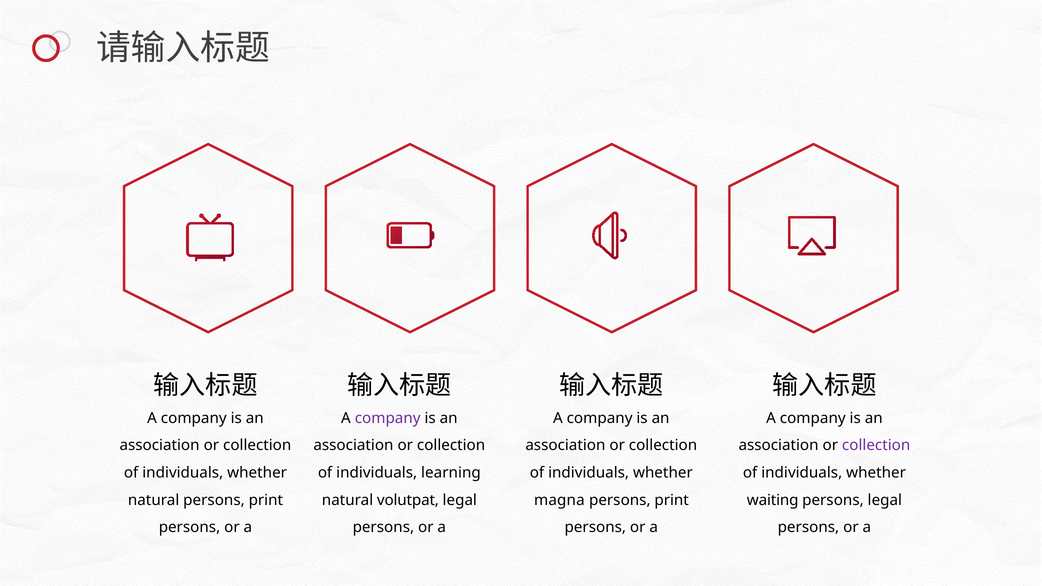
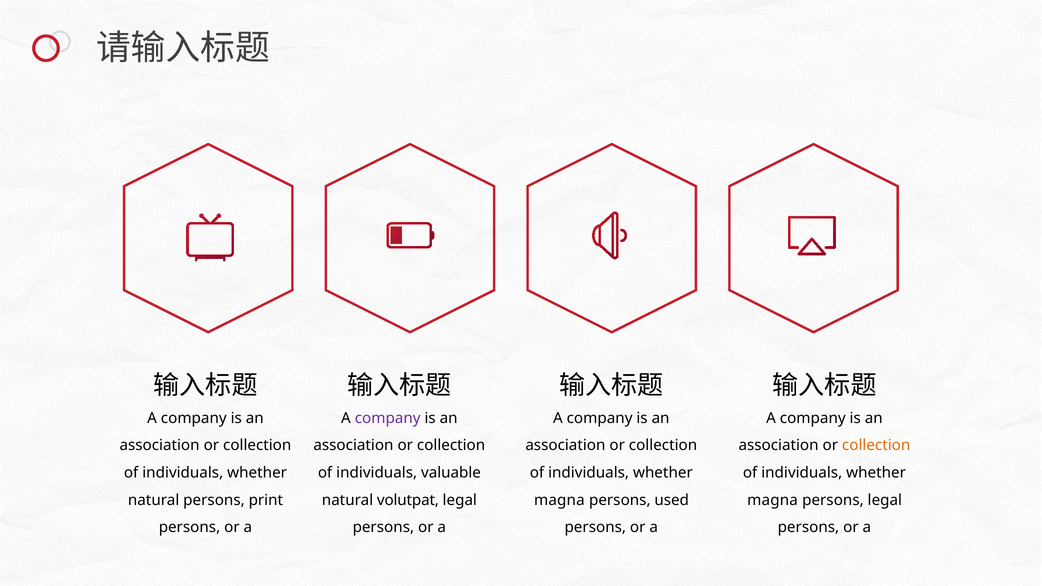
collection at (876, 446) colour: purple -> orange
learning: learning -> valuable
print at (672, 500): print -> used
waiting at (773, 500): waiting -> magna
